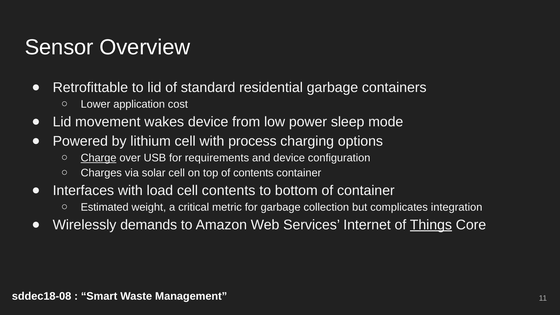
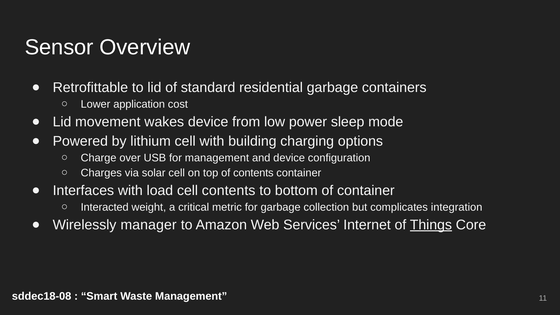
process: process -> building
Charge underline: present -> none
for requirements: requirements -> management
Estimated: Estimated -> Interacted
demands: demands -> manager
